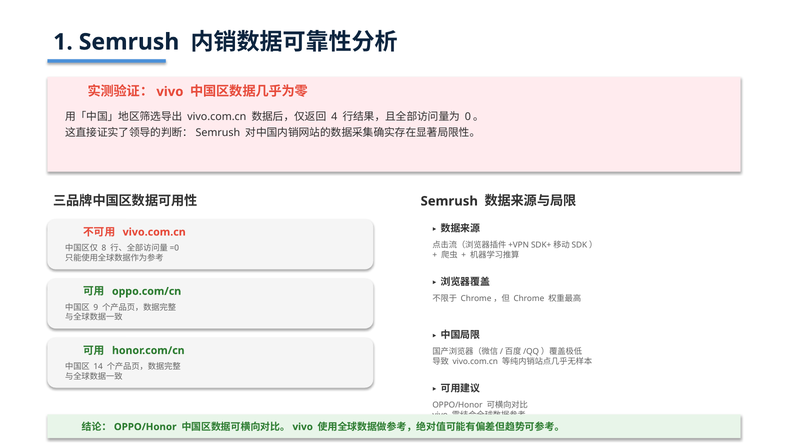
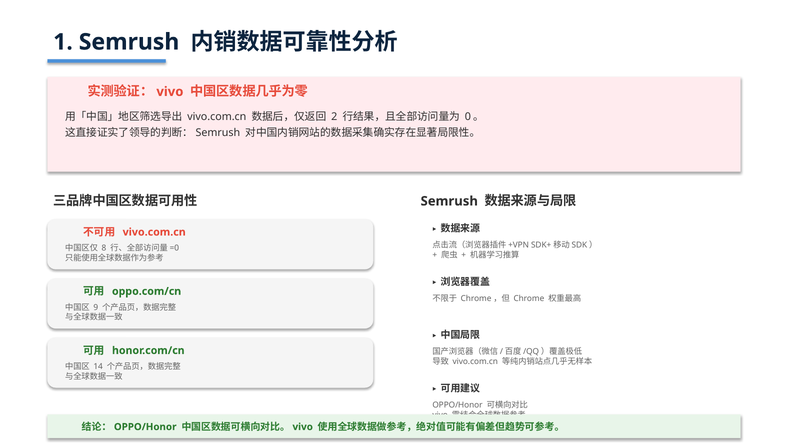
4: 4 -> 2
